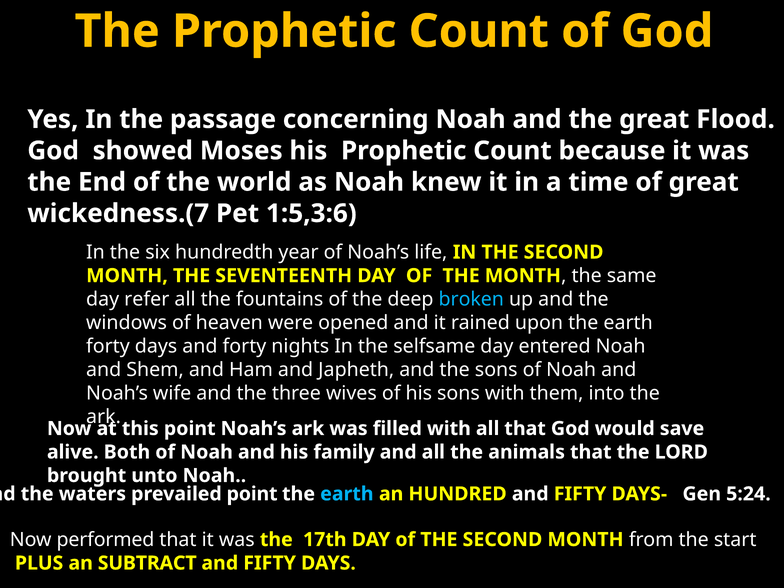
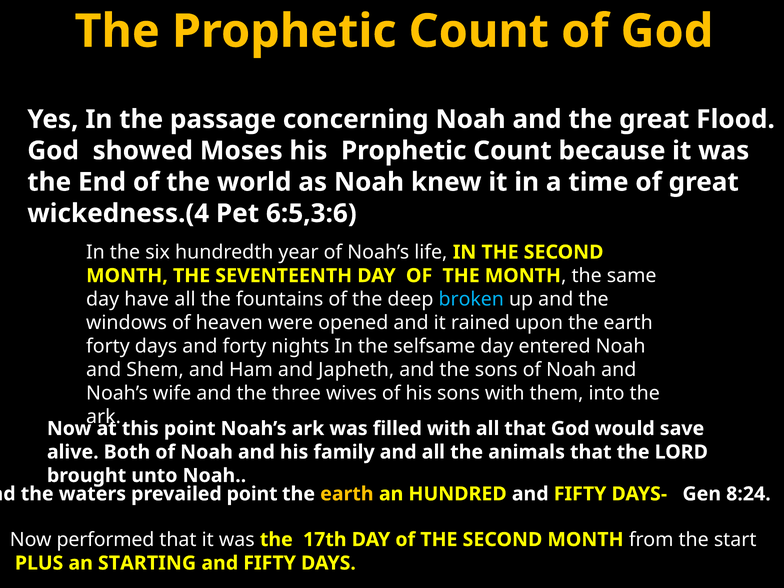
wickedness.(7: wickedness.(7 -> wickedness.(4
1:5,3:6: 1:5,3:6 -> 6:5,3:6
refer: refer -> have
earth at (347, 494) colour: light blue -> yellow
5:24: 5:24 -> 8:24
SUBTRACT: SUBTRACT -> STARTING
